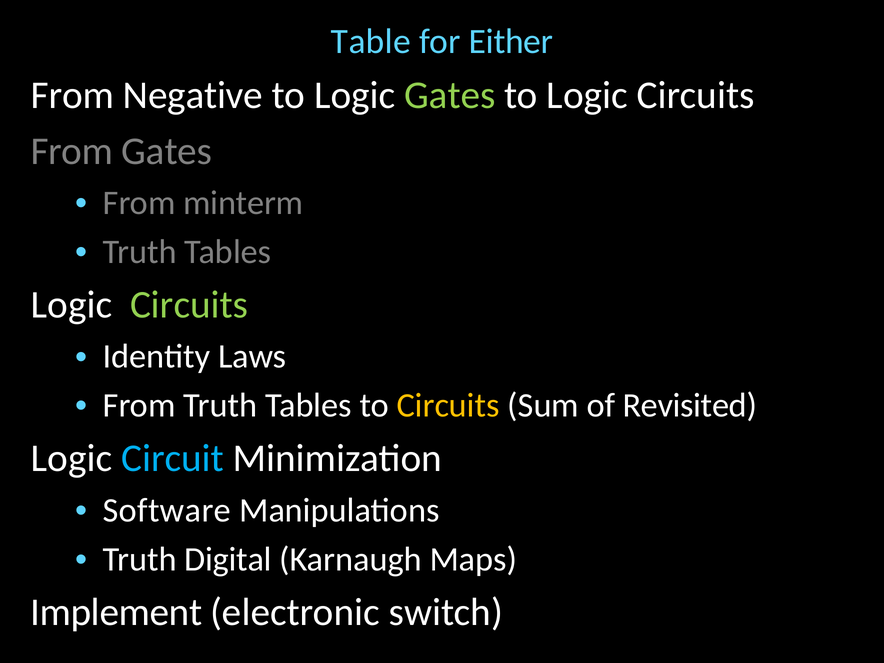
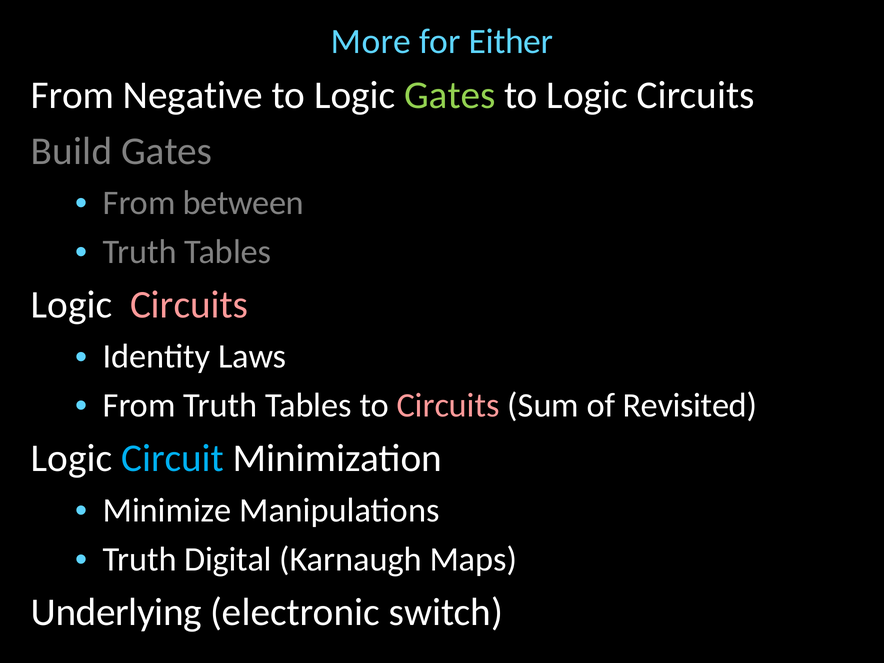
Table: Table -> More
From at (72, 151): From -> Build
minterm: minterm -> between
Circuits at (189, 305) colour: light green -> pink
Circuits at (448, 405) colour: yellow -> pink
Software: Software -> Minimize
Implement: Implement -> Underlying
